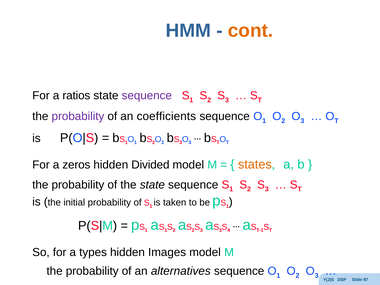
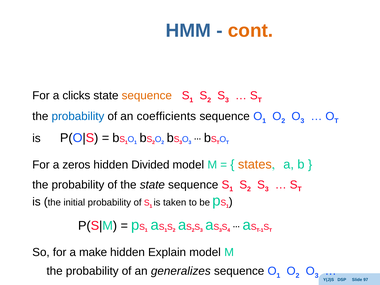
ratios: ratios -> clicks
sequence at (147, 96) colour: purple -> orange
probability at (78, 116) colour: purple -> blue
types: types -> make
Images: Images -> Explain
alternatives: alternatives -> generalizes
